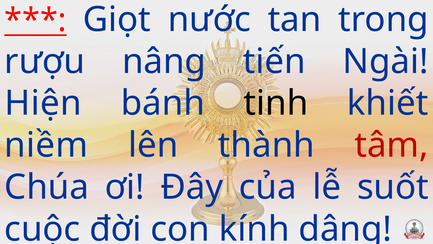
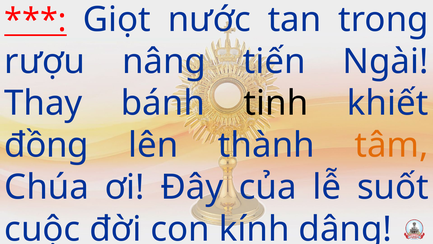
Hiện: Hiện -> Thay
niềm: niềm -> đồng
tâm colour: red -> orange
